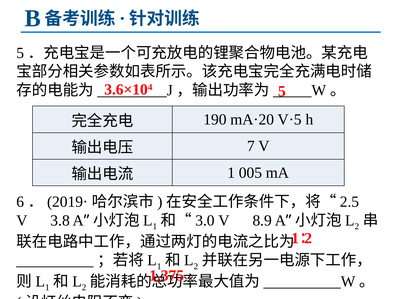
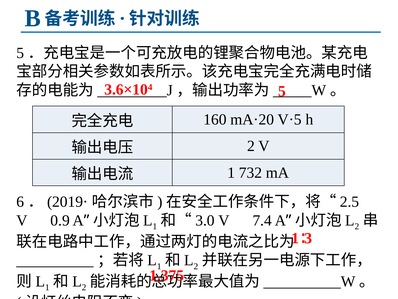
190: 190 -> 160
7 at (251, 146): 7 -> 2
005: 005 -> 732
3.8: 3.8 -> 0.9
8.9: 8.9 -> 7.4
1 2: 2 -> 3
